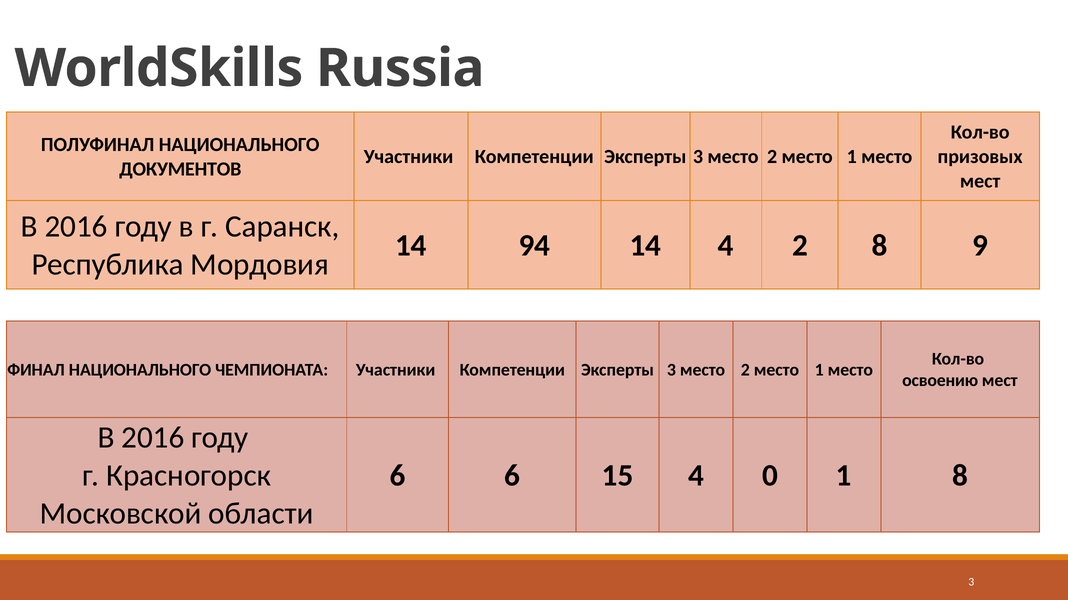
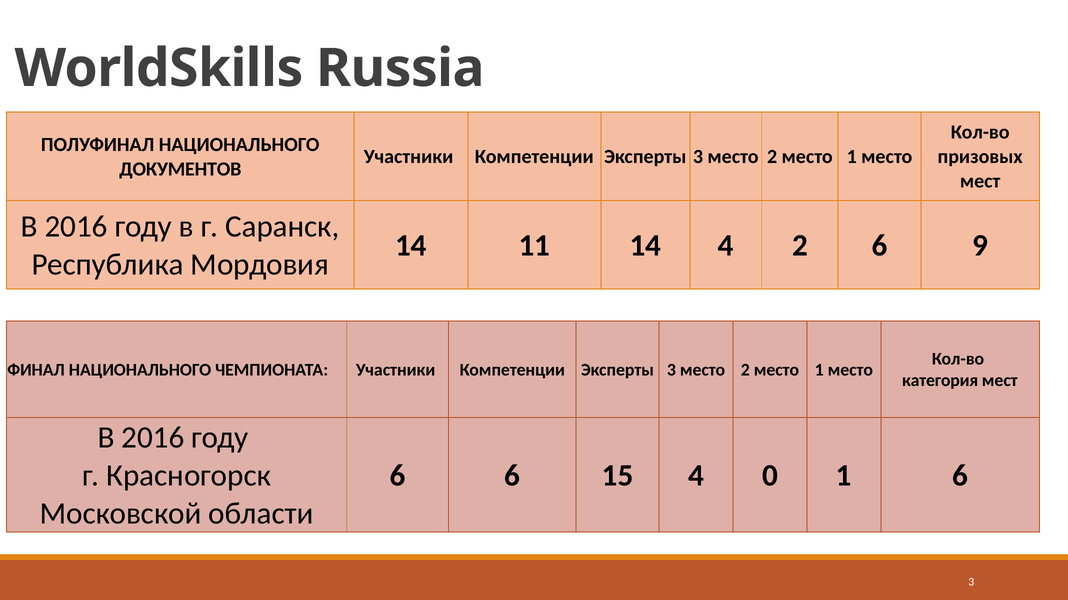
94: 94 -> 11
2 8: 8 -> 6
освоению: освоению -> категория
1 8: 8 -> 6
